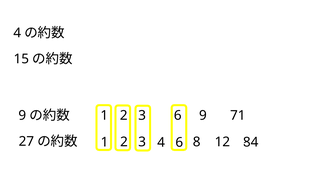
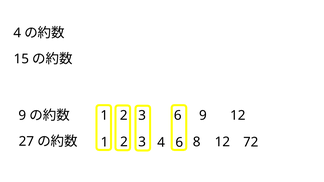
71 at (238, 116): 71 -> 12
84: 84 -> 72
